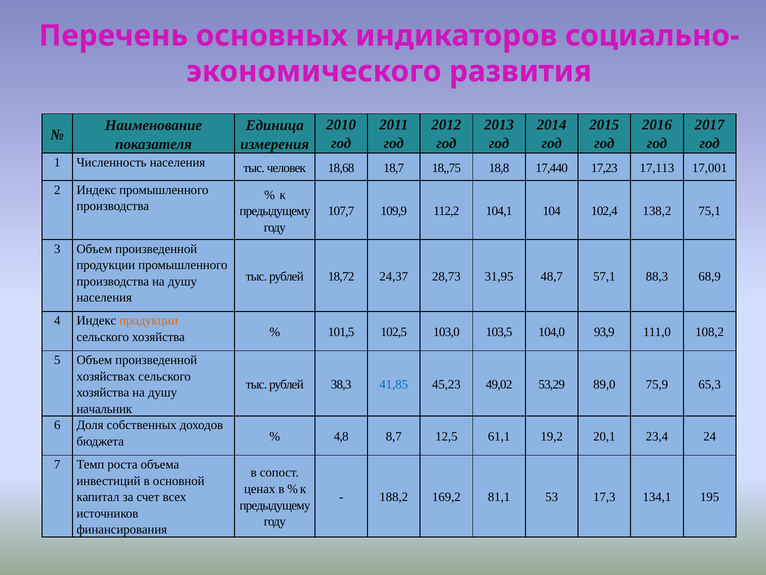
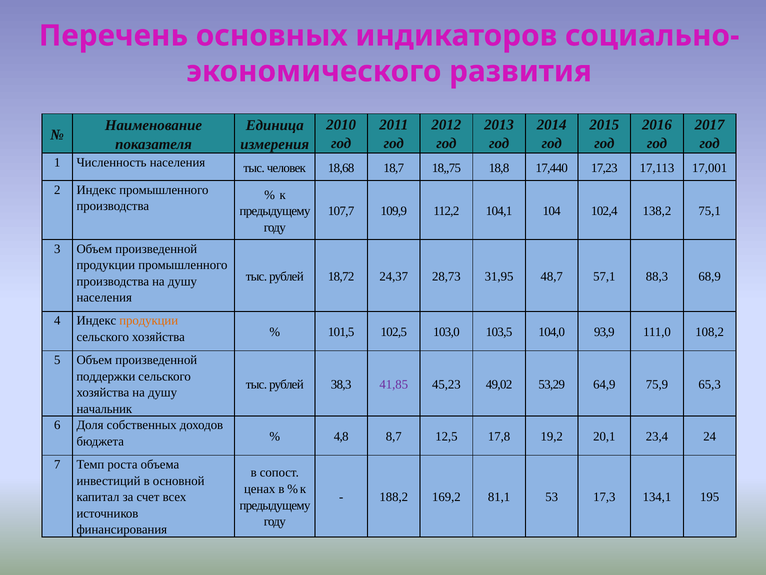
хозяйствах: хозяйствах -> поддержки
41,85 colour: blue -> purple
89,0: 89,0 -> 64,9
61,1: 61,1 -> 17,8
